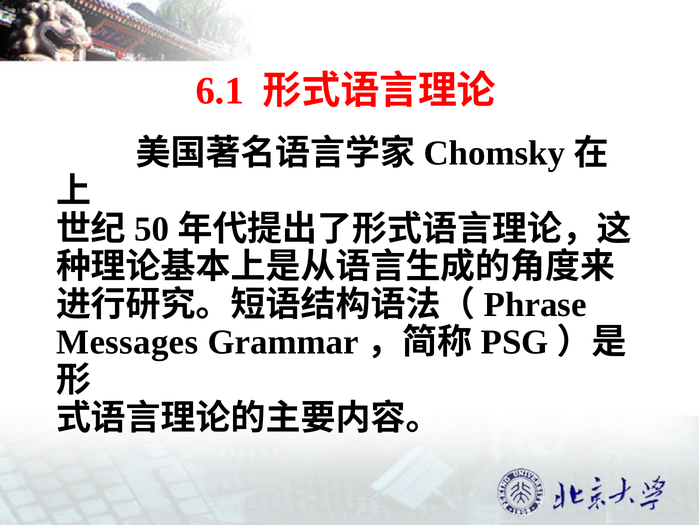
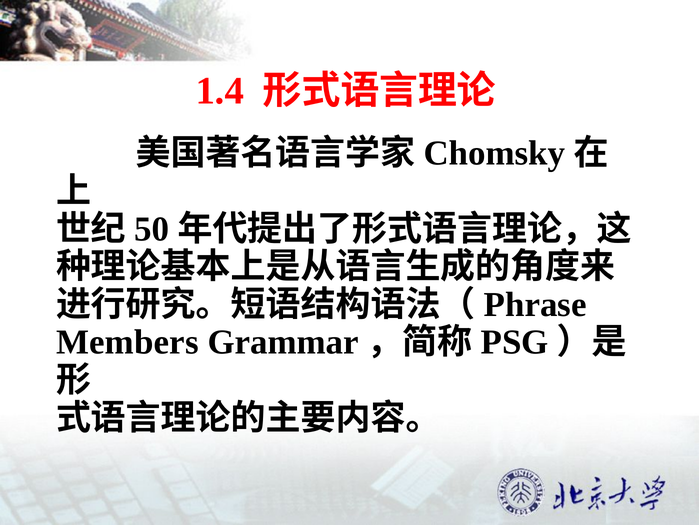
6.1: 6.1 -> 1.4
Messages: Messages -> Members
